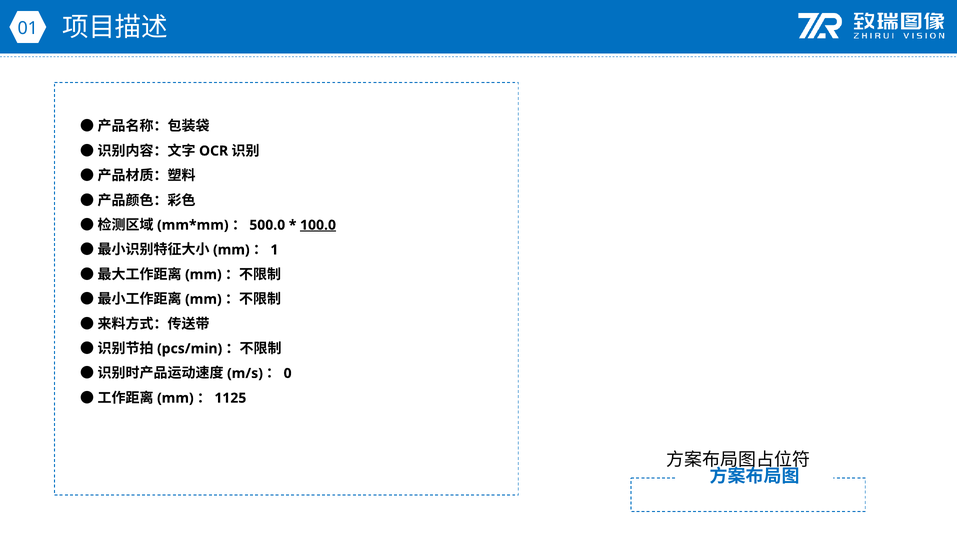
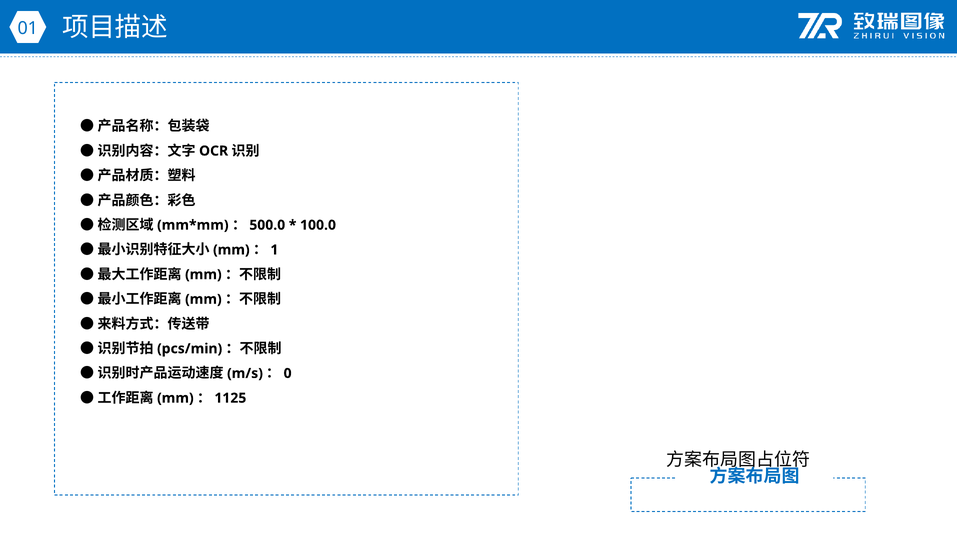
100.0 underline: present -> none
